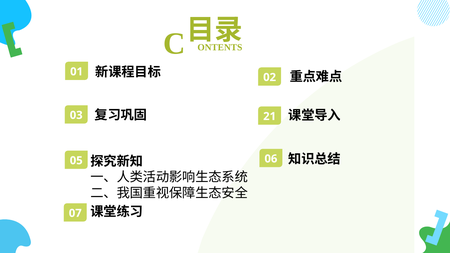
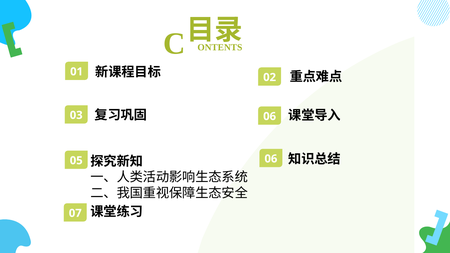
03 21: 21 -> 06
